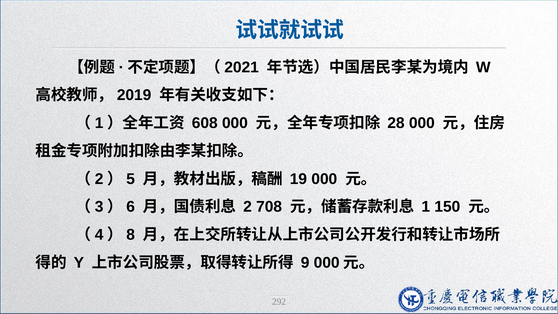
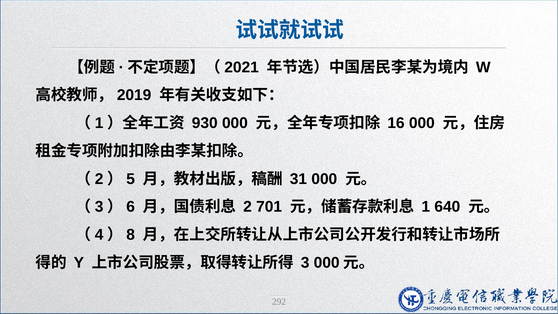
608: 608 -> 930
28: 28 -> 16
19: 19 -> 31
708: 708 -> 701
150: 150 -> 640
9: 9 -> 3
